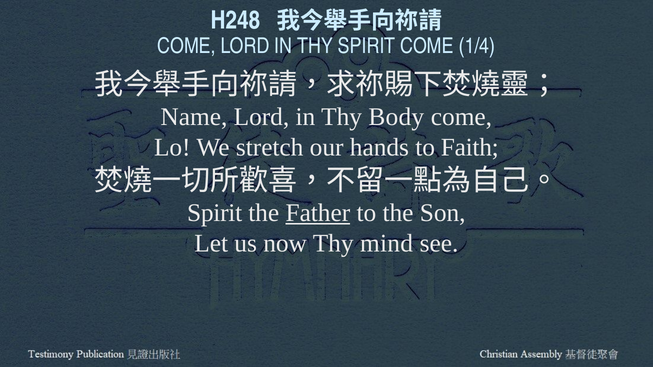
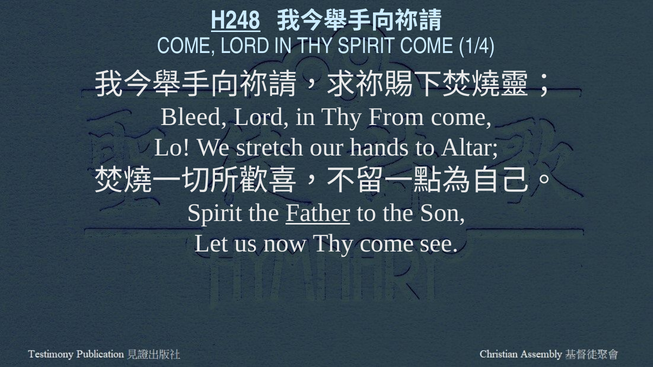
H248 underline: none -> present
Name: Name -> Bleed
Body: Body -> From
Faith: Faith -> Altar
Thy mind: mind -> come
